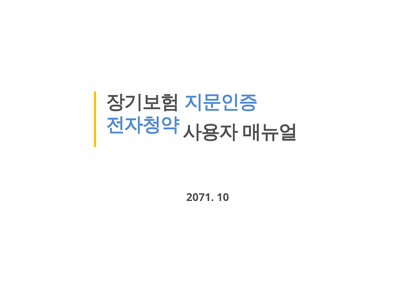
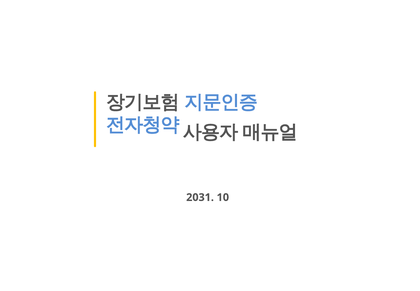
2071: 2071 -> 2031
